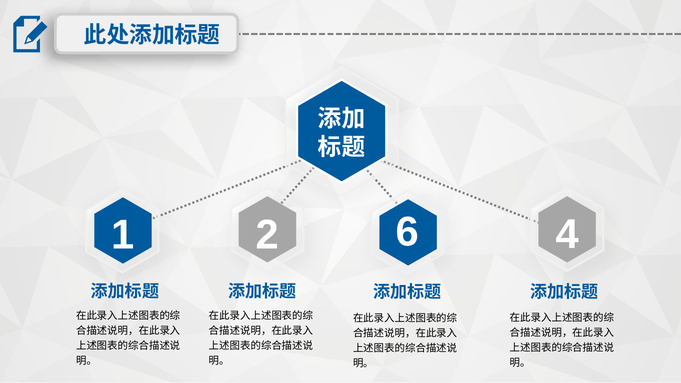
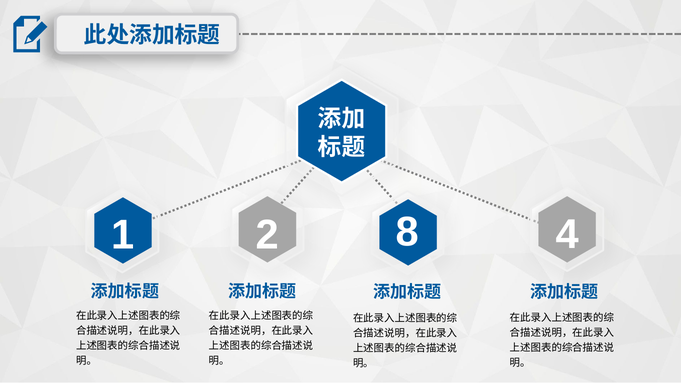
6: 6 -> 8
